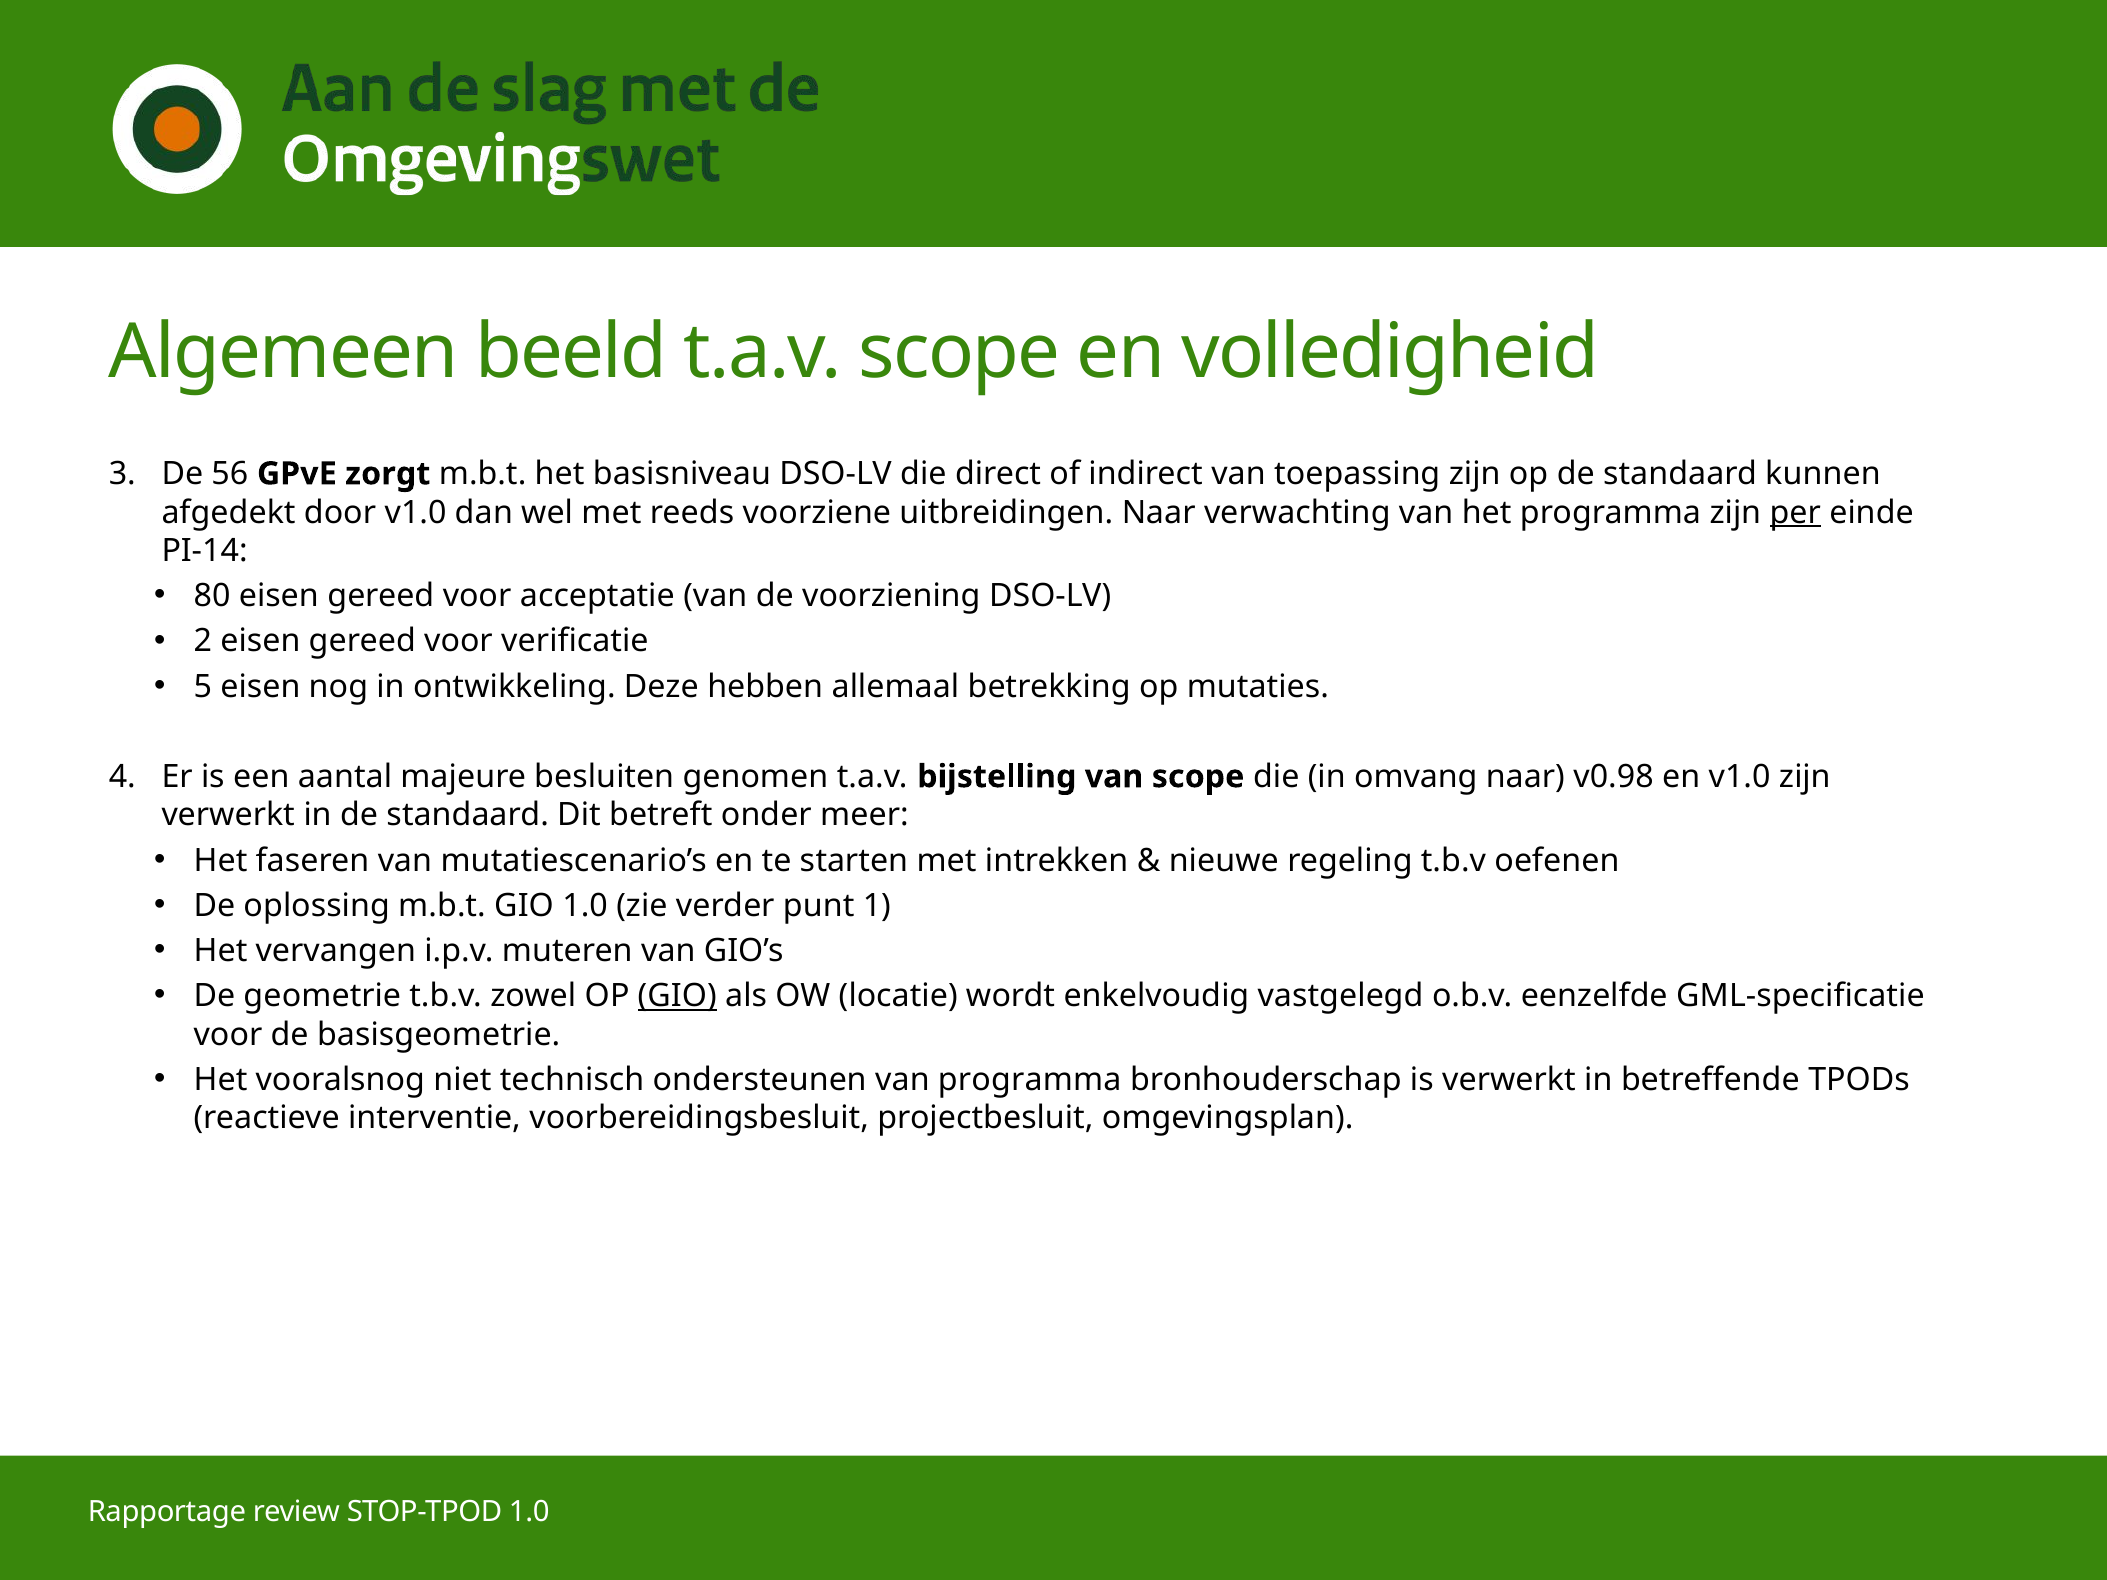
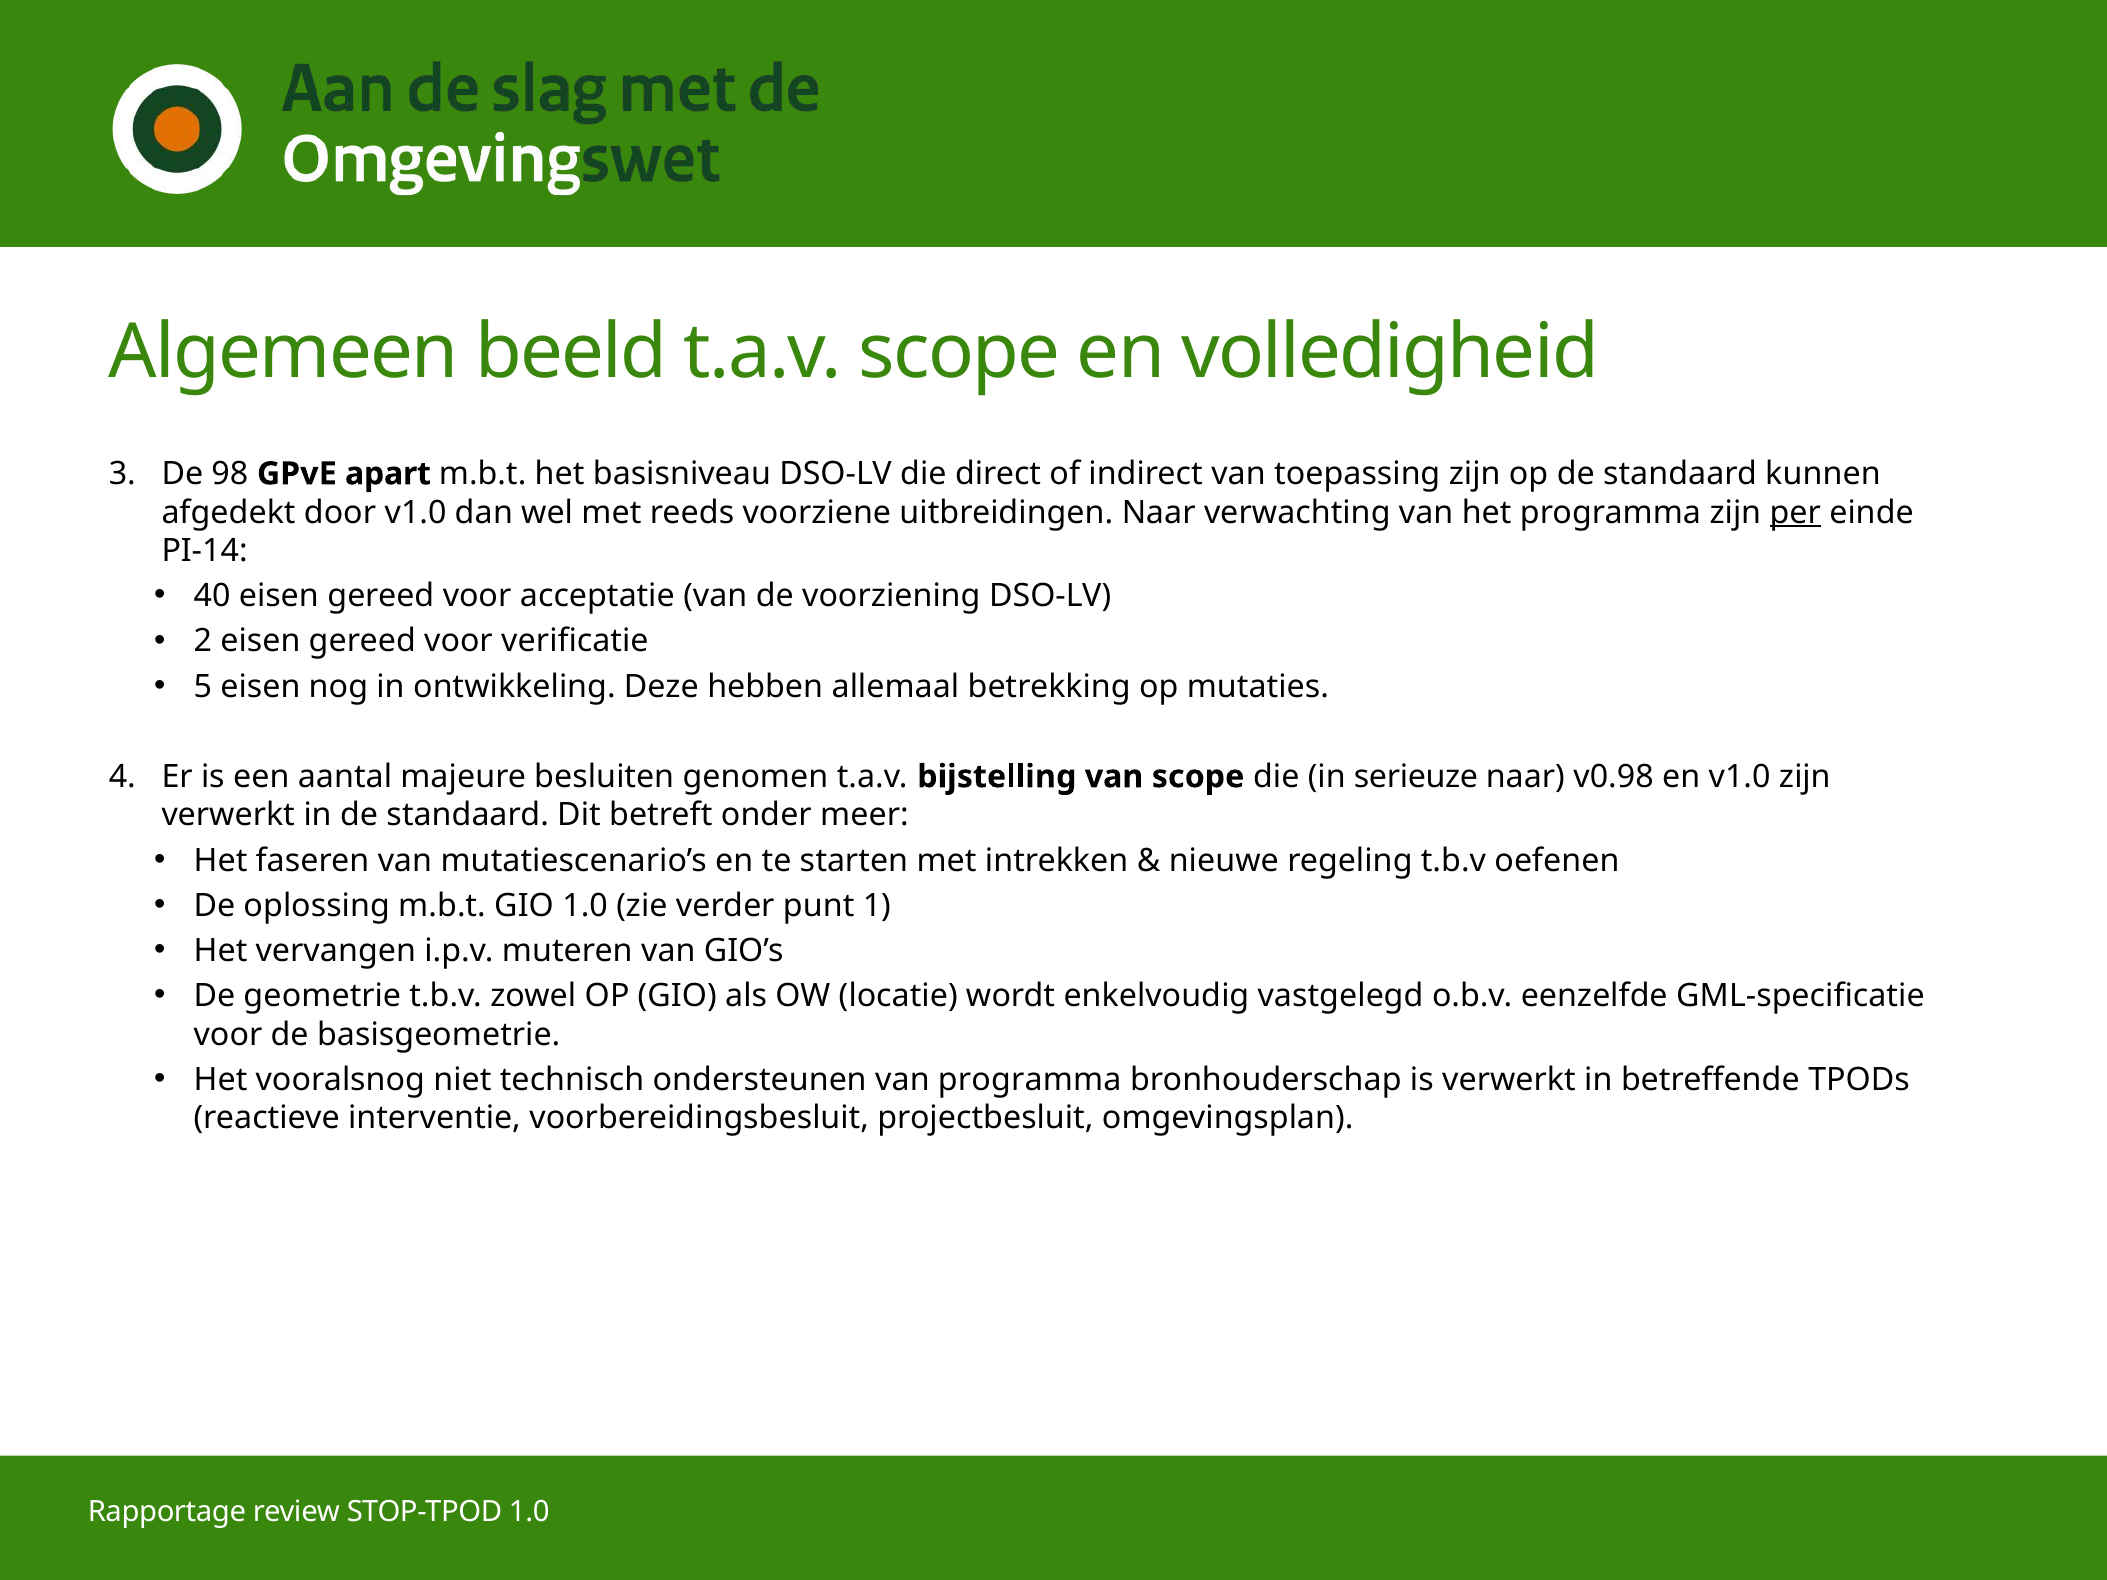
56: 56 -> 98
zorgt: zorgt -> apart
80: 80 -> 40
omvang: omvang -> serieuze
GIO at (677, 996) underline: present -> none
